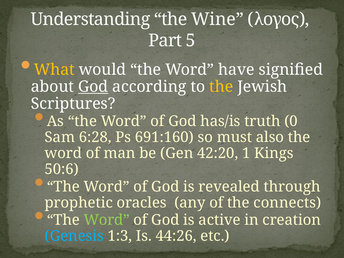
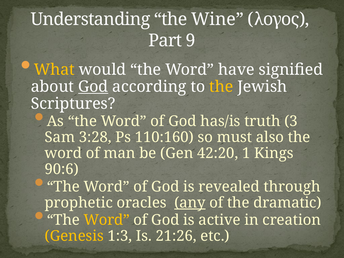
5: 5 -> 9
0: 0 -> 3
6:28: 6:28 -> 3:28
691:160: 691:160 -> 110:160
50:6: 50:6 -> 90:6
any underline: none -> present
connects: connects -> dramatic
Word at (107, 220) colour: light green -> yellow
Genesis colour: light blue -> yellow
44:26: 44:26 -> 21:26
